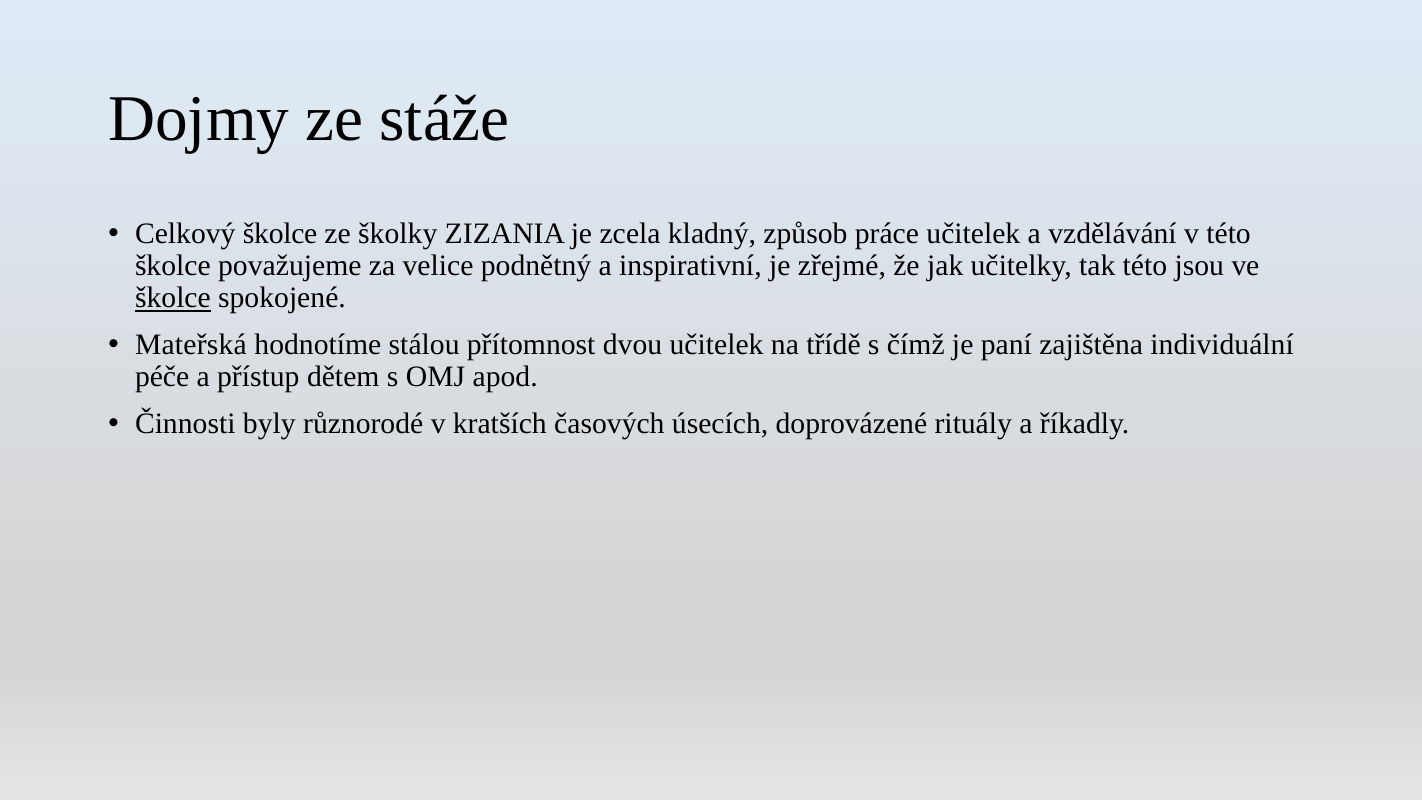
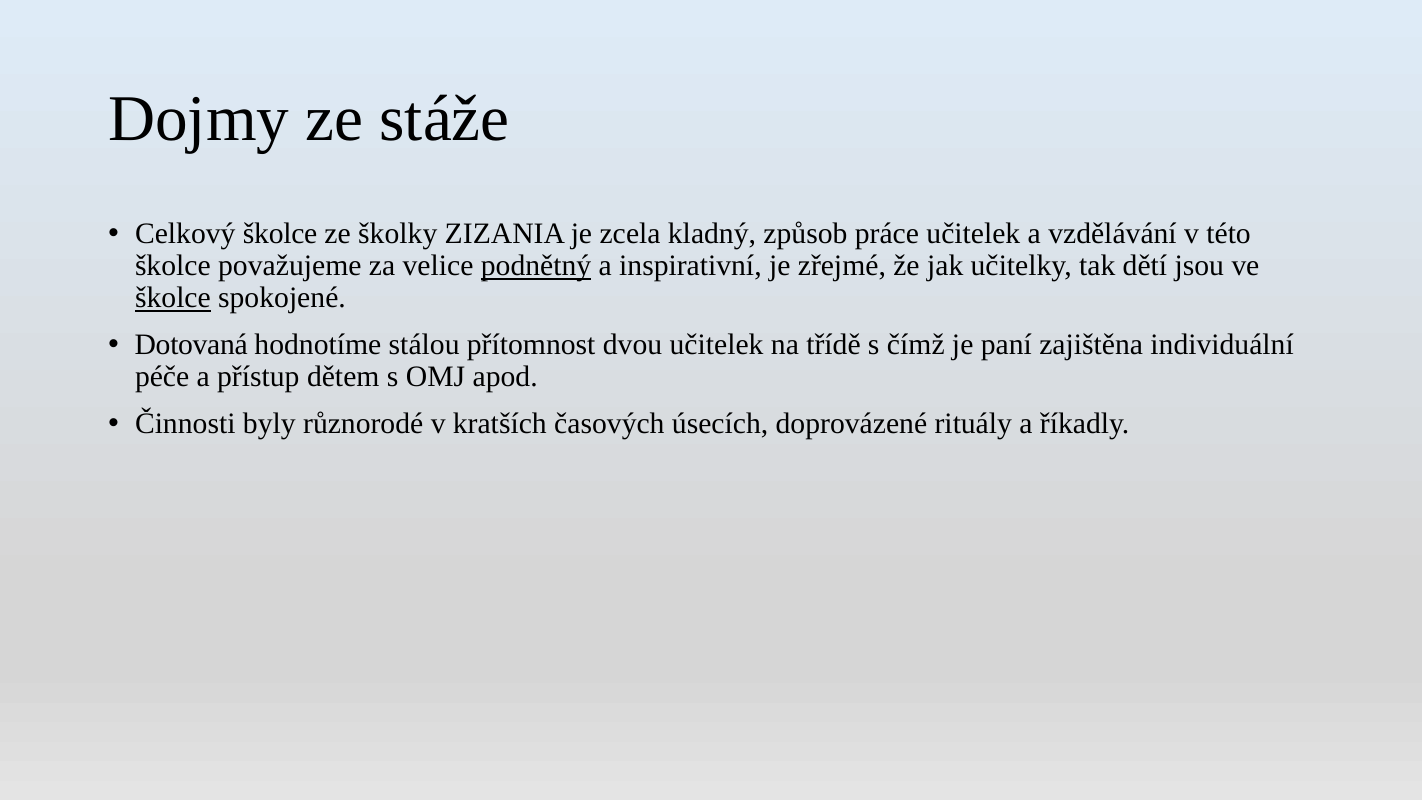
podnětný underline: none -> present
tak této: této -> dětí
Mateřská: Mateřská -> Dotovaná
